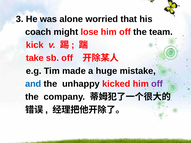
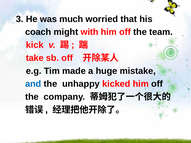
alone: alone -> much
lose: lose -> with
off at (157, 84) colour: purple -> black
